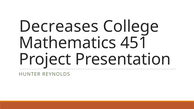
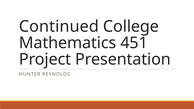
Decreases: Decreases -> Continued
